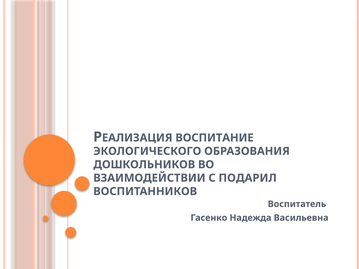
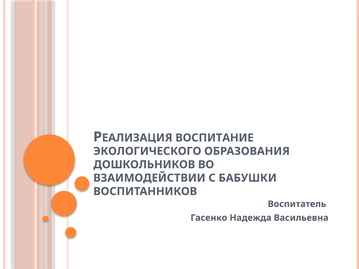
ПОДАРИЛ: ПОДАРИЛ -> БАБУШКИ
